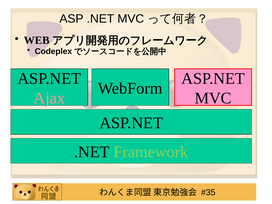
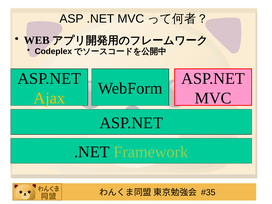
Ajax colour: pink -> yellow
